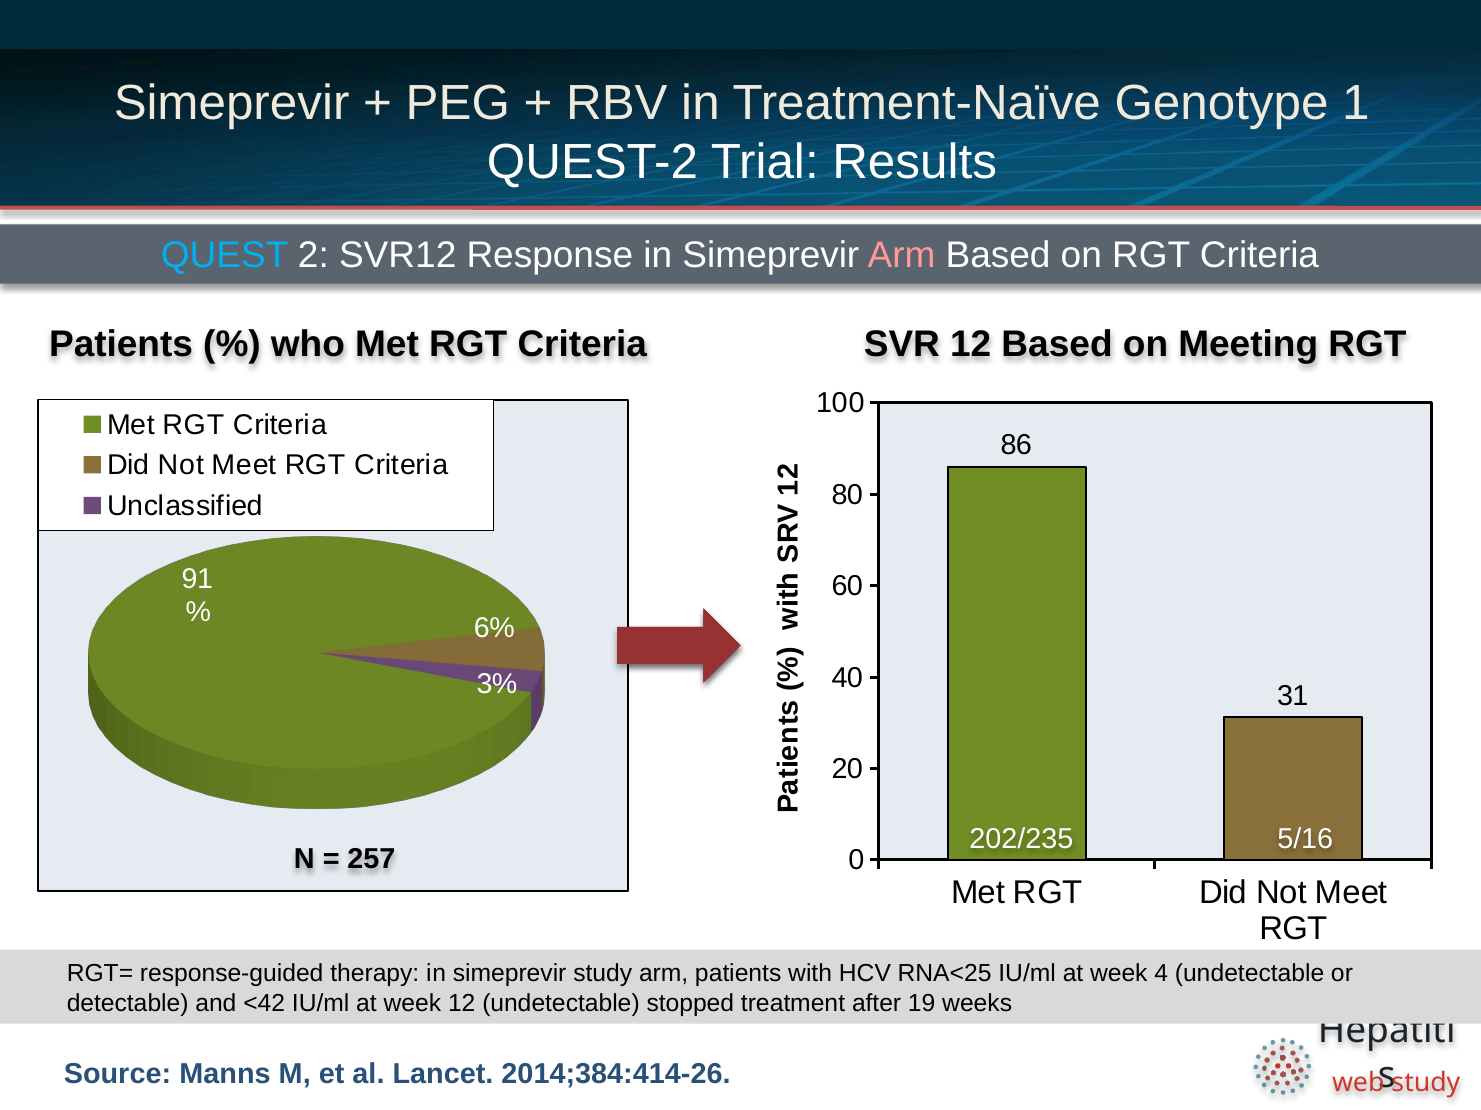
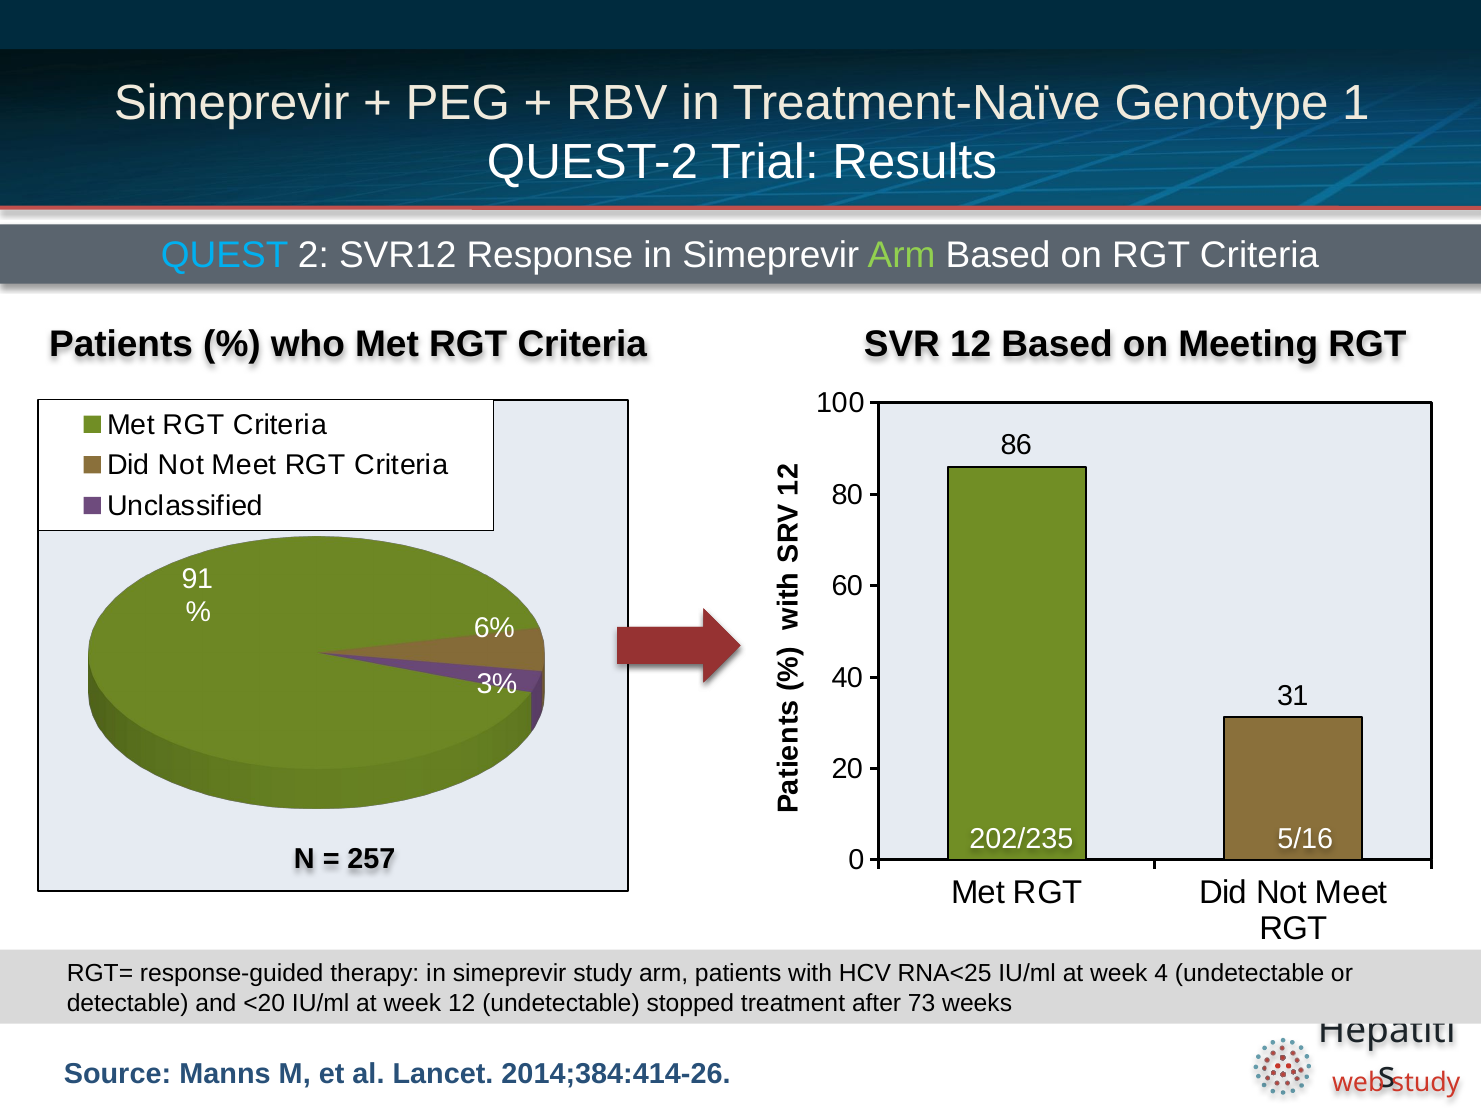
Arm at (902, 256) colour: pink -> light green
<42: <42 -> <20
19: 19 -> 73
